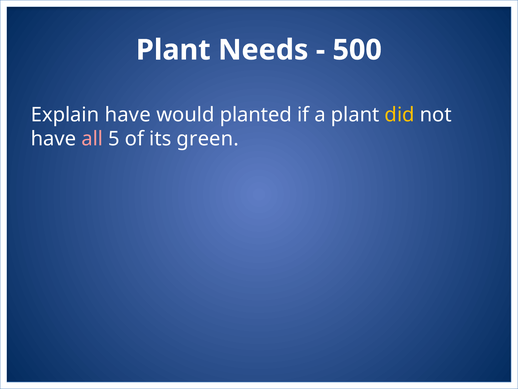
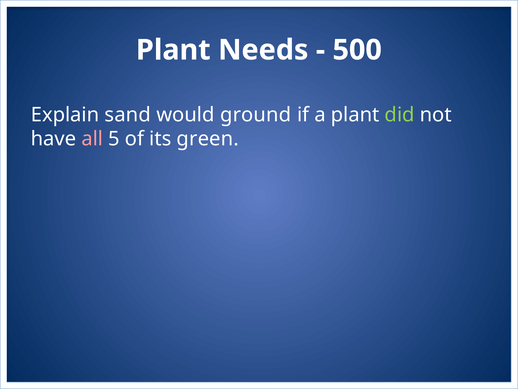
Explain have: have -> sand
planted: planted -> ground
did colour: yellow -> light green
